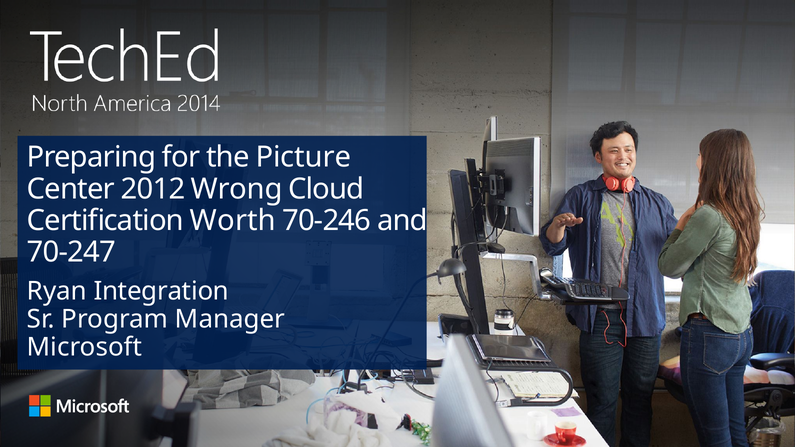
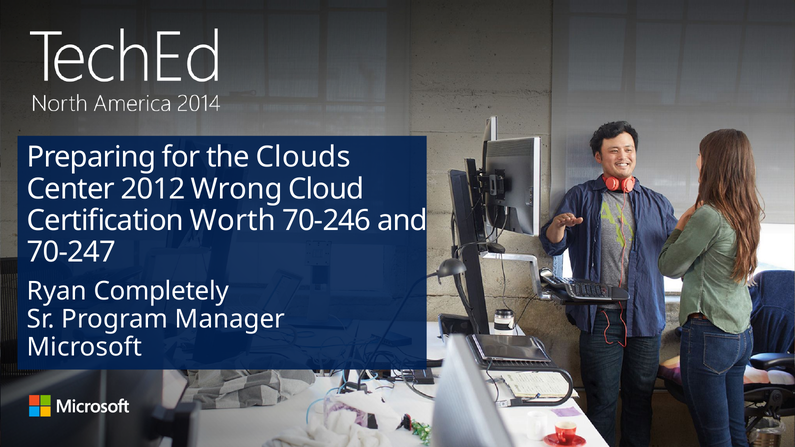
Picture: Picture -> Clouds
Integration: Integration -> Completely
